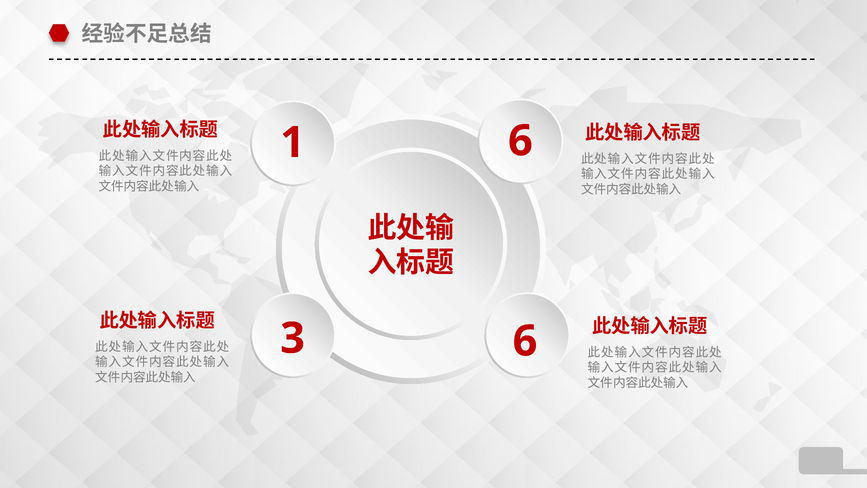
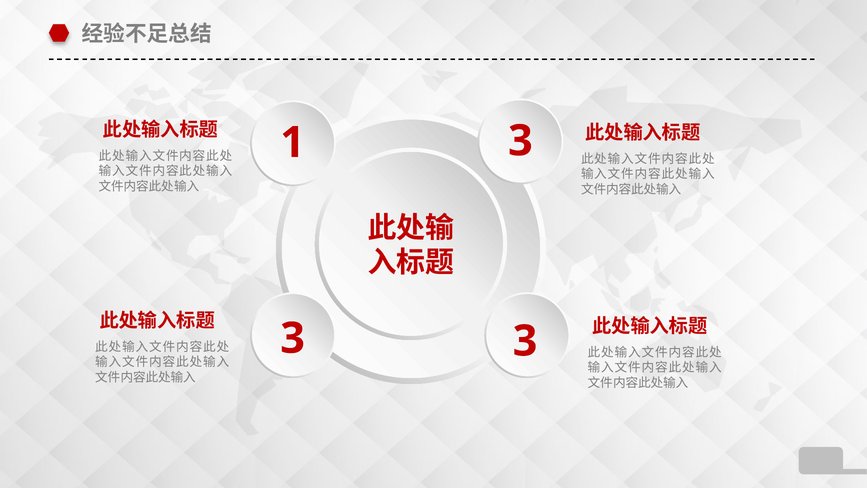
1 6: 6 -> 3
6 at (525, 341): 6 -> 3
